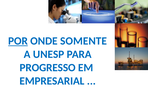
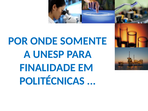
POR underline: present -> none
PROGRESSO: PROGRESSO -> FINALIDADE
EMPRESARIAL: EMPRESARIAL -> POLITÉCNICAS
